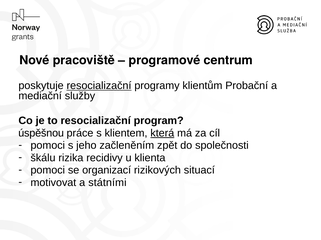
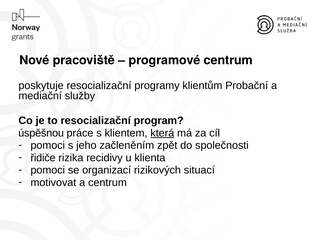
resocializační at (99, 86) underline: present -> none
škálu: škálu -> řidiče
a státními: státními -> centrum
